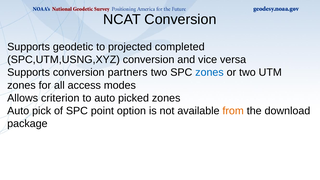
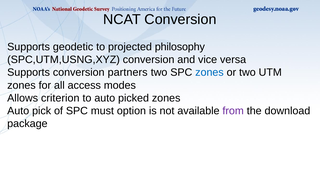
completed: completed -> philosophy
point: point -> must
from colour: orange -> purple
